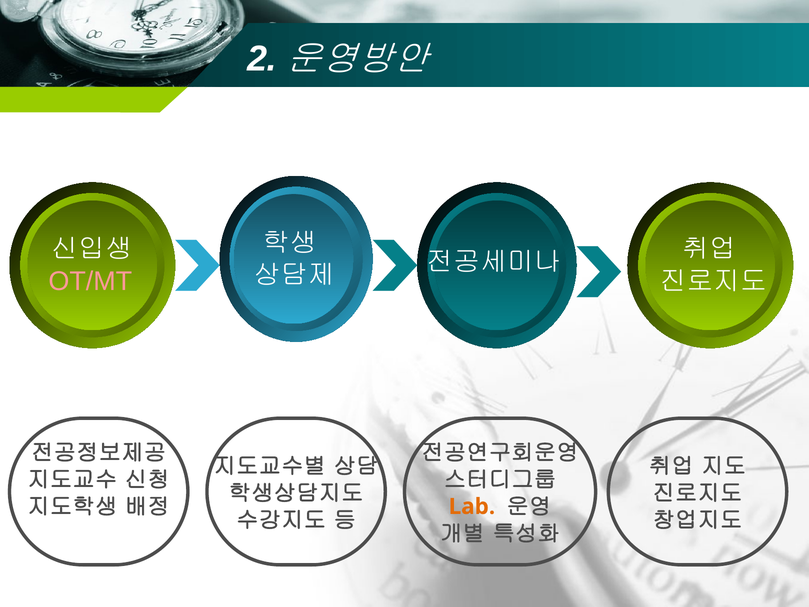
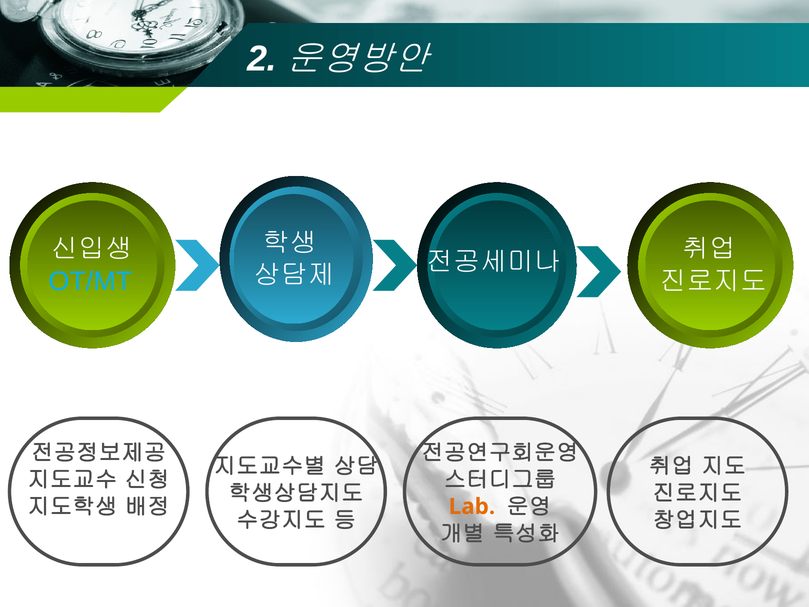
OT/MT at (90, 281) colour: pink -> light blue
